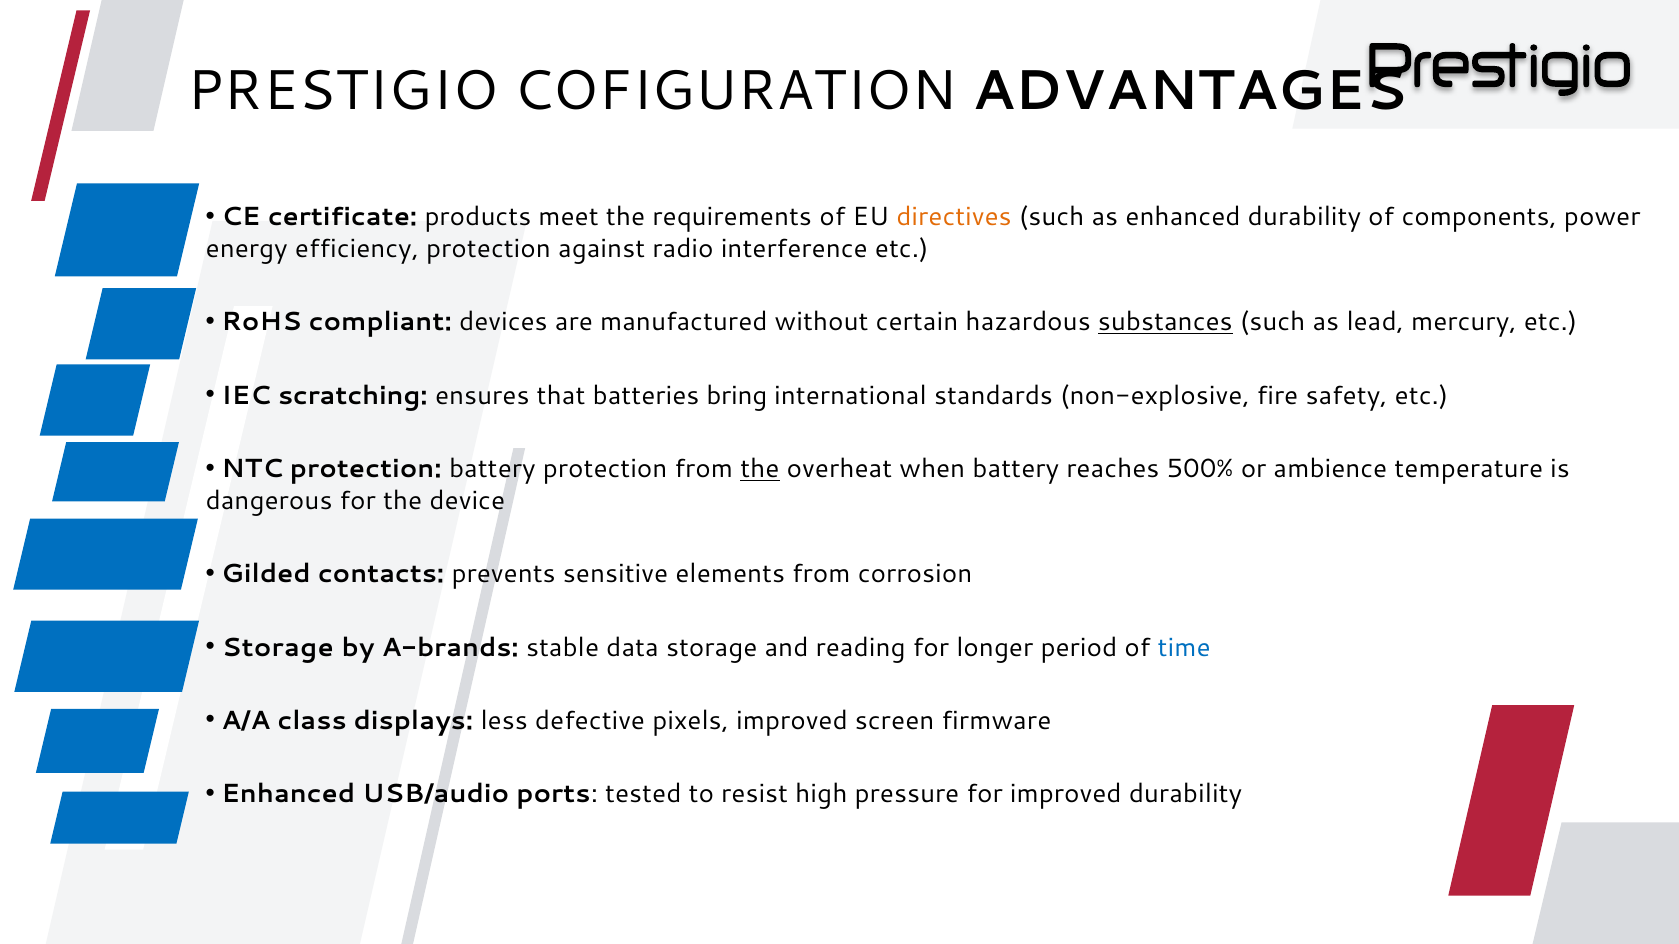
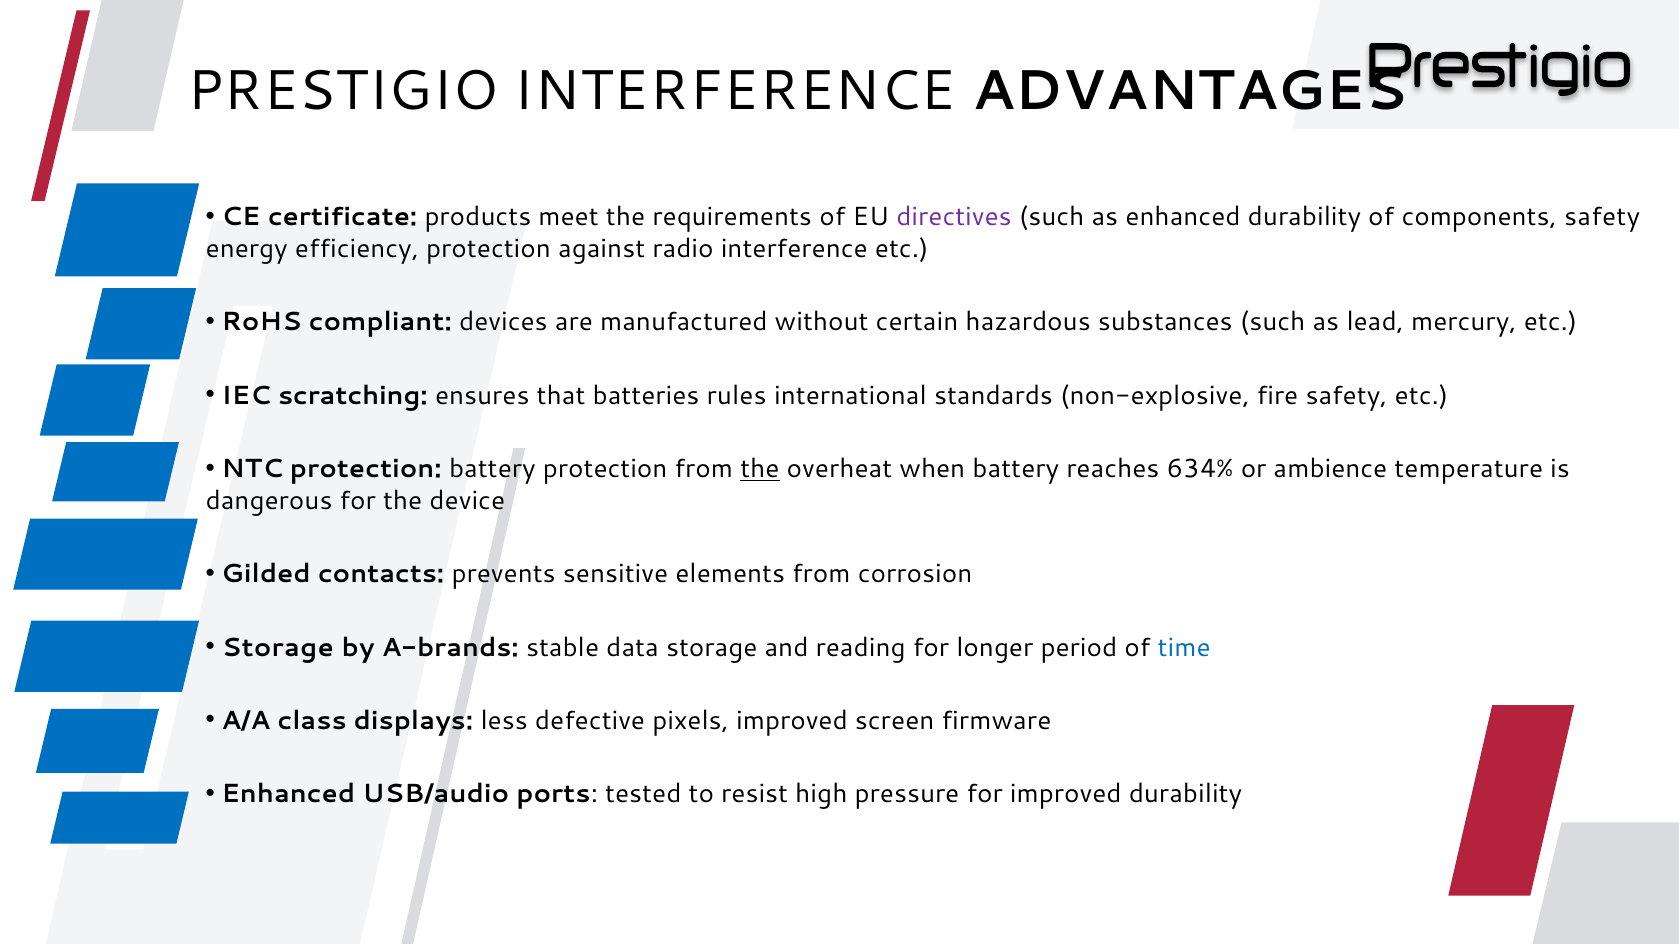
PRESTIGIO COFIGURATION: COFIGURATION -> INTERFERENCE
directives colour: orange -> purple
components power: power -> safety
substances underline: present -> none
bring: bring -> rules
500%: 500% -> 634%
